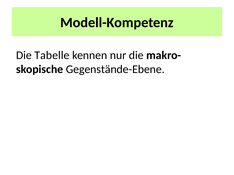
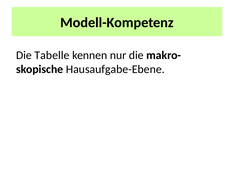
Gegenstände-Ebene: Gegenstände-Ebene -> Hausaufgabe-Ebene
